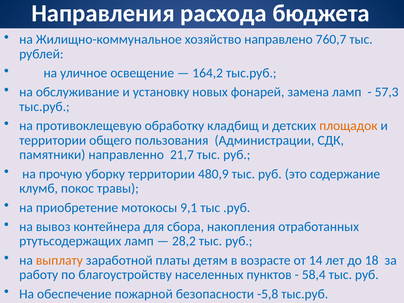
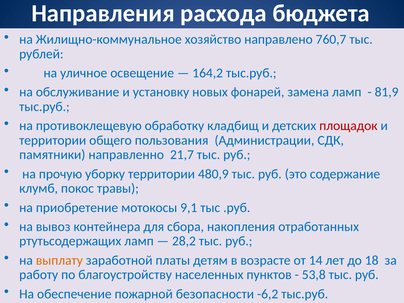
57,3: 57,3 -> 81,9
площадок colour: orange -> red
58,4: 58,4 -> 53,8
-5,8: -5,8 -> -6,2
